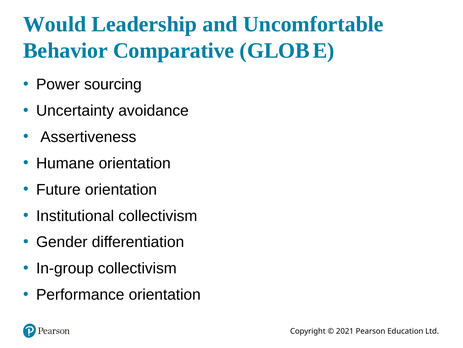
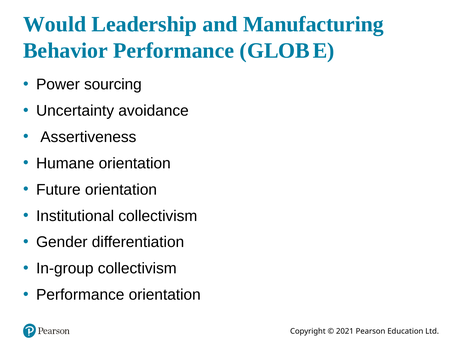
Uncomfortable: Uncomfortable -> Manufacturing
Behavior Comparative: Comparative -> Performance
